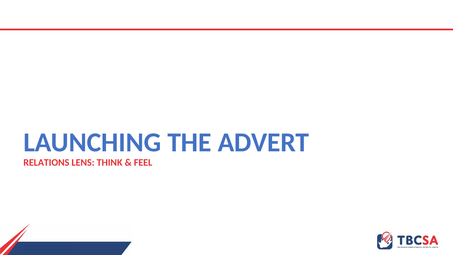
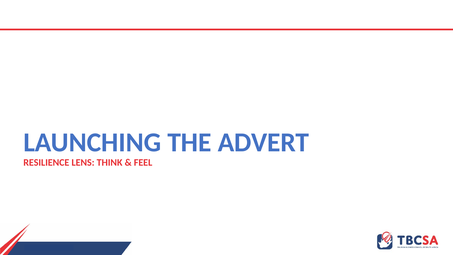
RELATIONS: RELATIONS -> RESILIENCE
